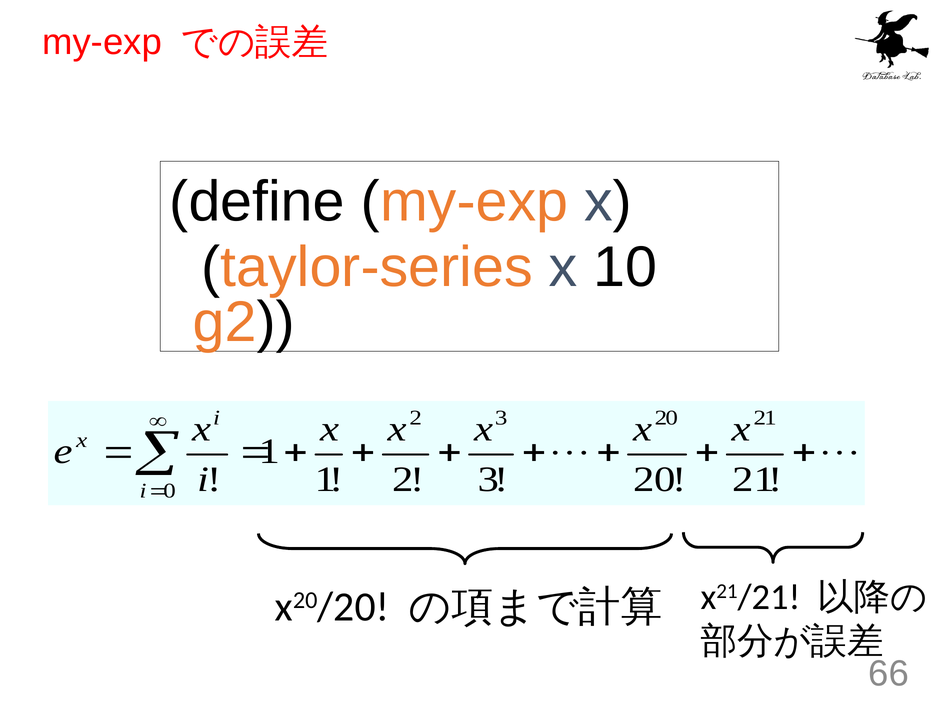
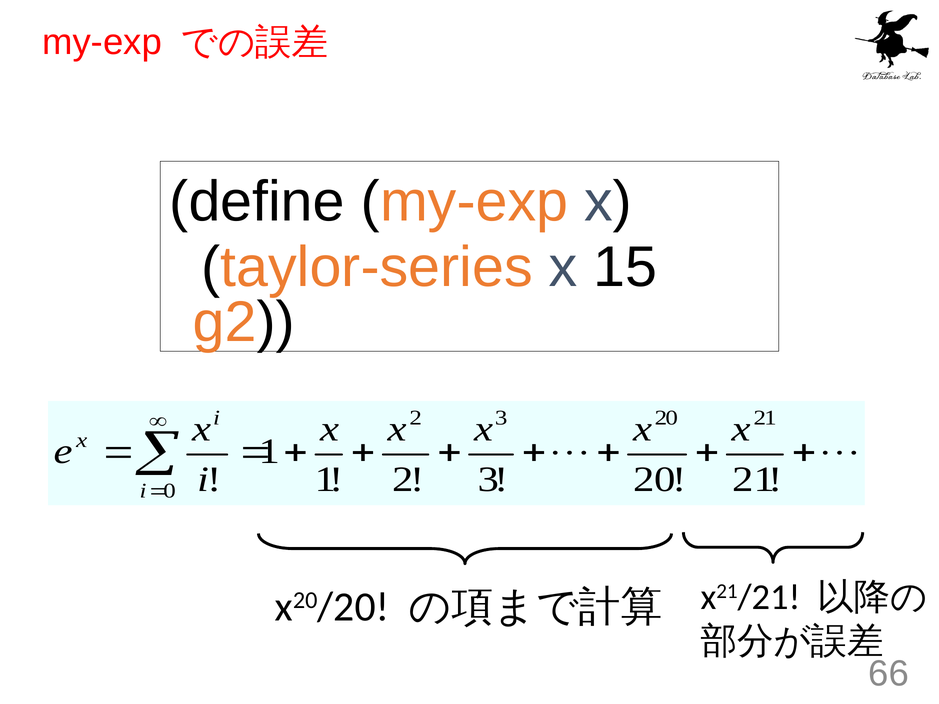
10: 10 -> 15
